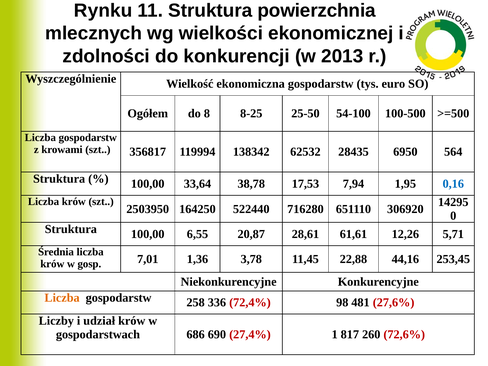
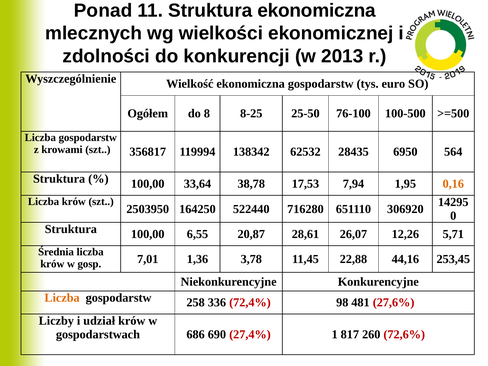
Rynku: Rynku -> Ponad
Struktura powierzchnia: powierzchnia -> ekonomiczna
54-100: 54-100 -> 76-100
0,16 colour: blue -> orange
61,61: 61,61 -> 26,07
